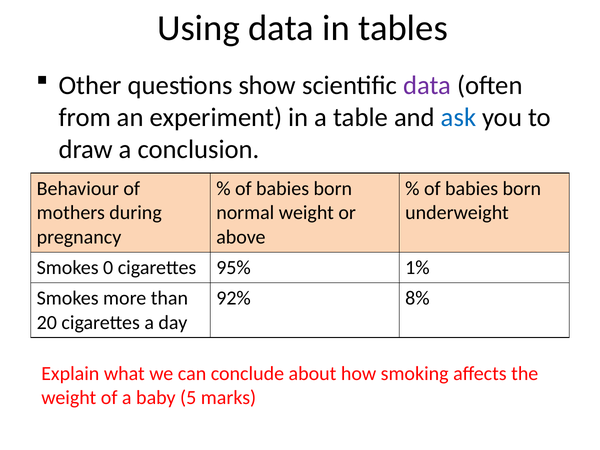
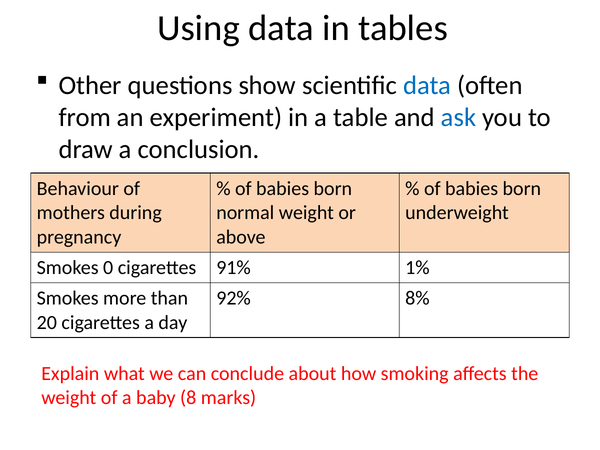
data at (427, 85) colour: purple -> blue
95%: 95% -> 91%
5: 5 -> 8
